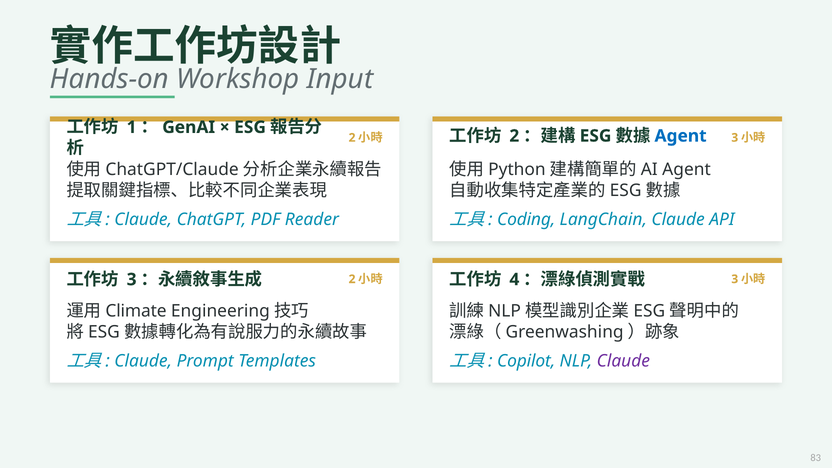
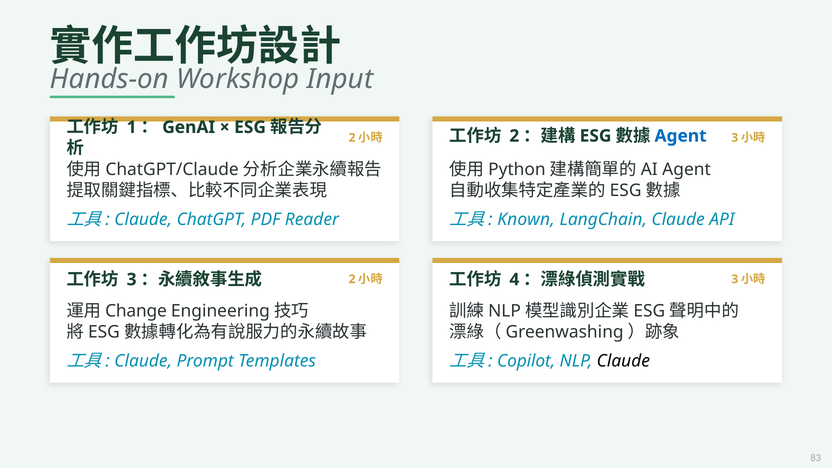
Coding: Coding -> Known
Climate: Climate -> Change
Claude at (623, 361) colour: purple -> black
